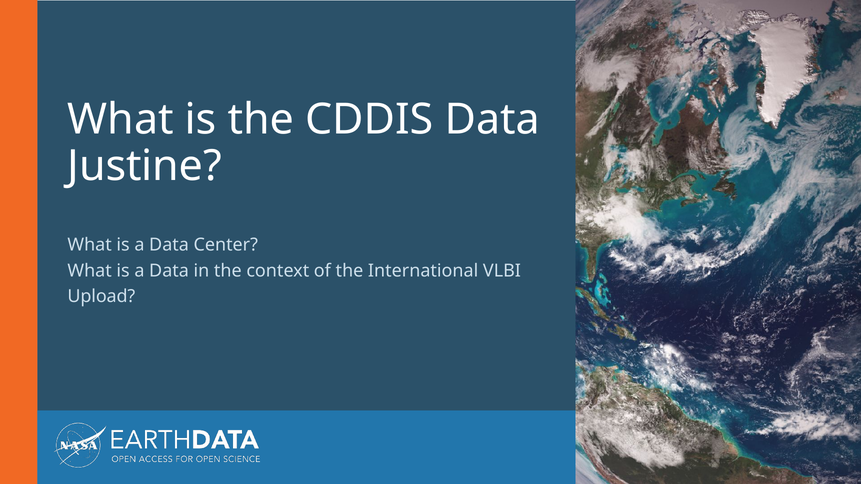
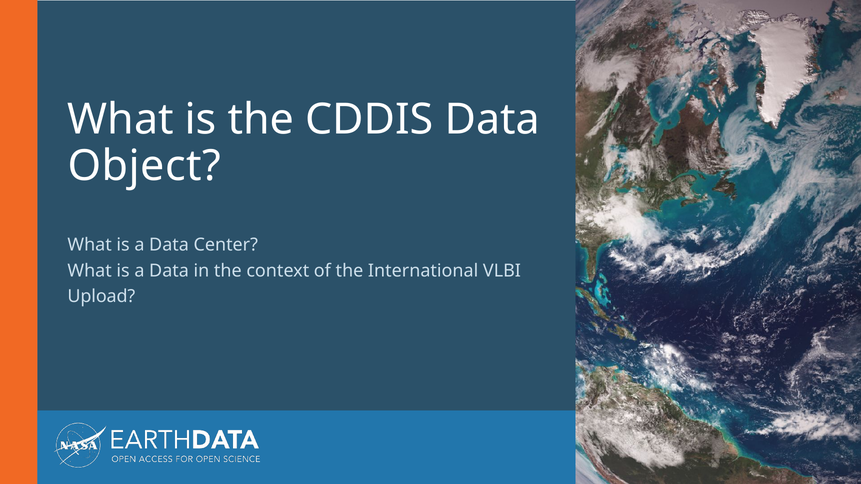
Justine: Justine -> Object
